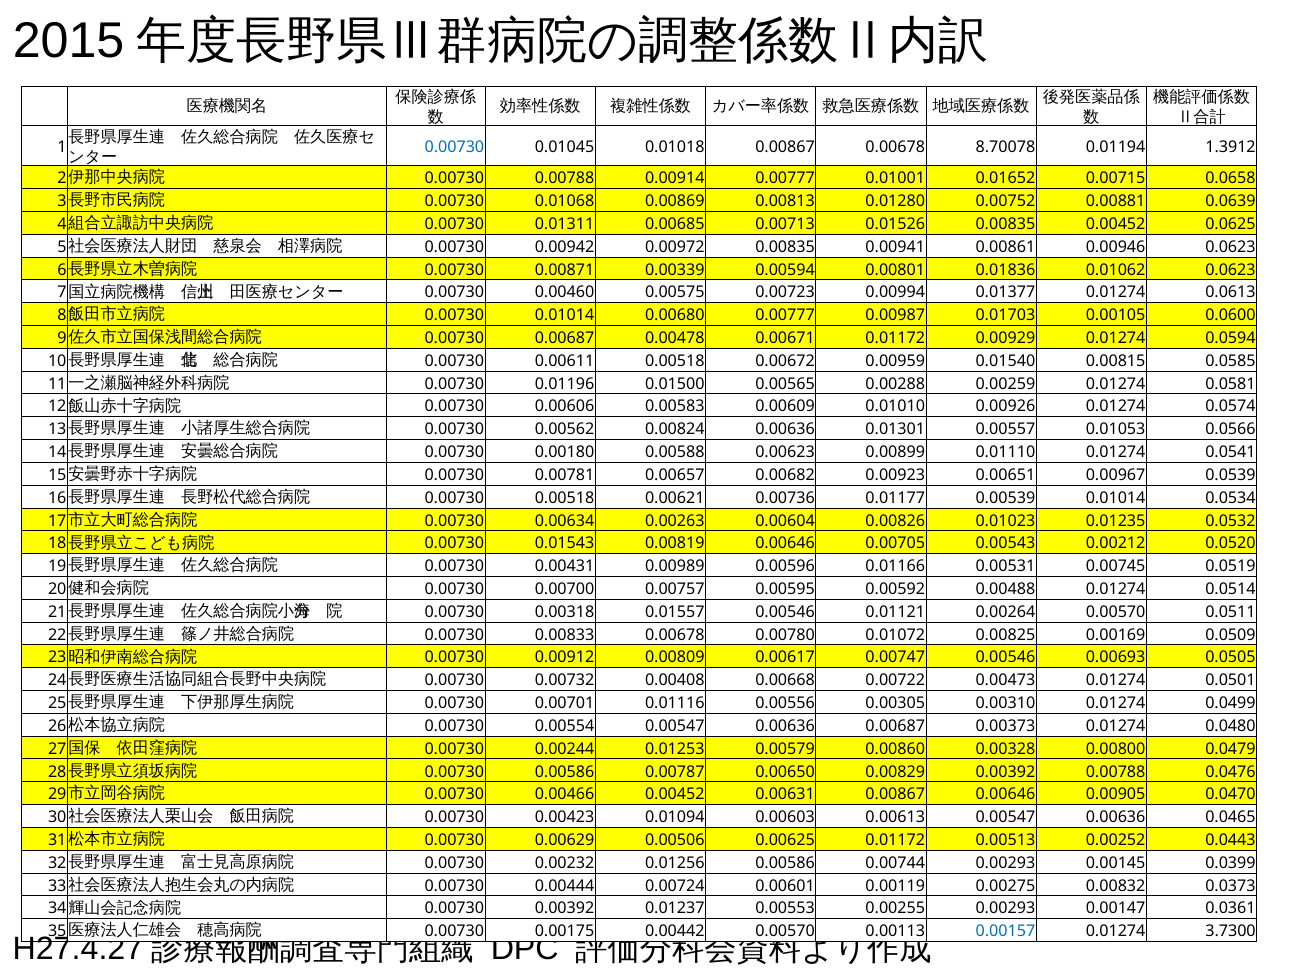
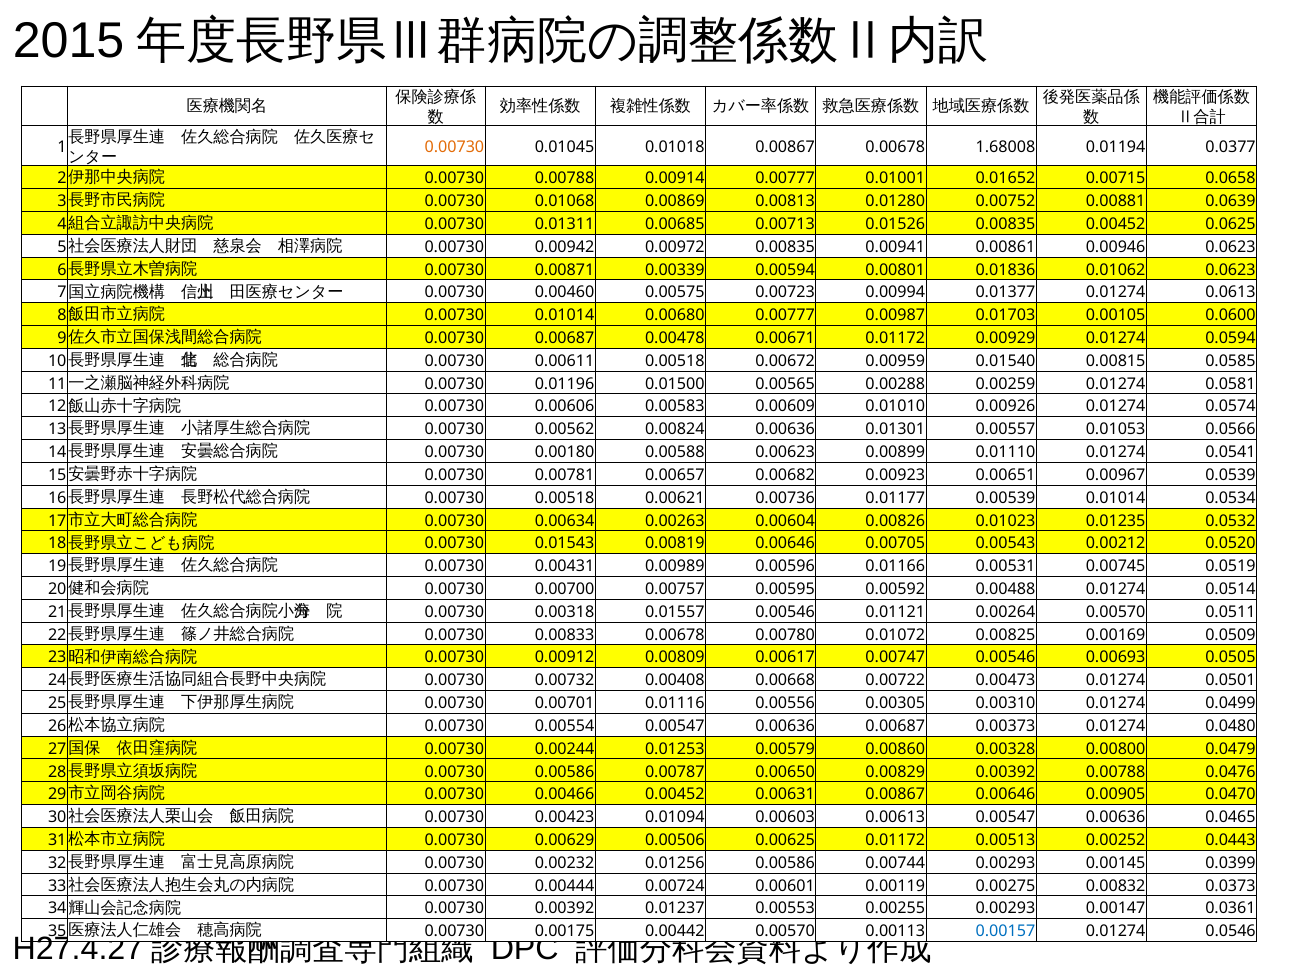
0.00730 at (454, 147) colour: blue -> orange
8.70078: 8.70078 -> 1.68008
1.3912: 1.3912 -> 0.0377
3.7300: 3.7300 -> 0.0546
